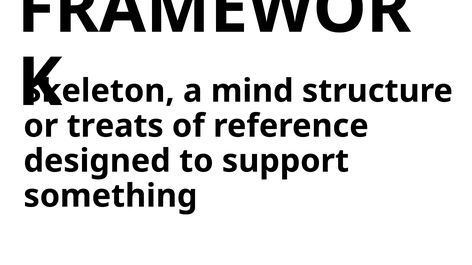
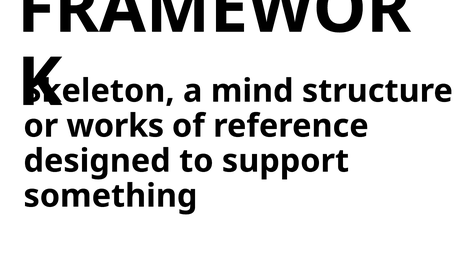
treats: treats -> works
